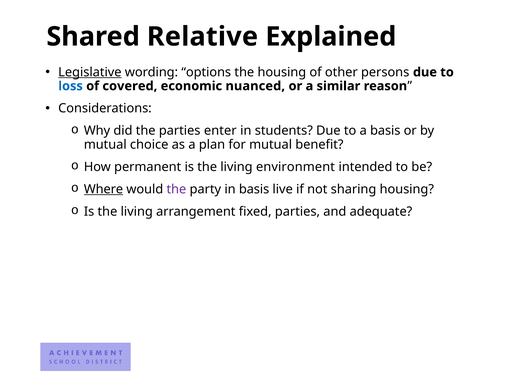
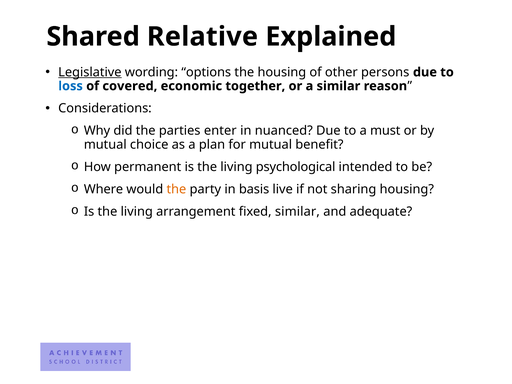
nuanced: nuanced -> together
students: students -> nuanced
a basis: basis -> must
environment: environment -> psychological
Where underline: present -> none
the at (176, 189) colour: purple -> orange
fixed parties: parties -> similar
